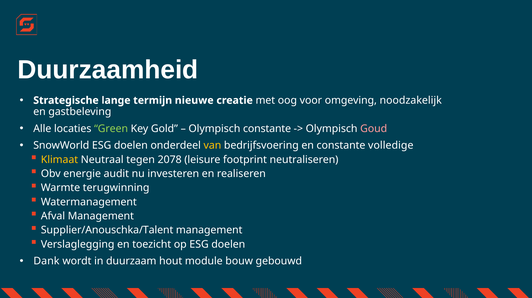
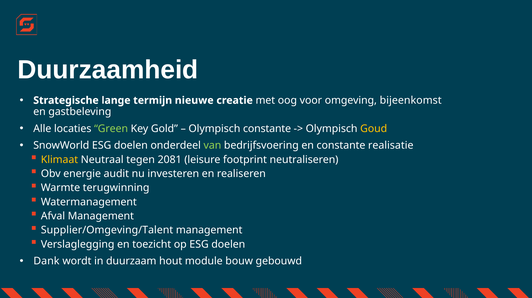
noodzakelijk: noodzakelijk -> bijeenkomst
Goud colour: pink -> yellow
van colour: yellow -> light green
volledige: volledige -> realisatie
2078: 2078 -> 2081
Supplier/Anouschka/Talent: Supplier/Anouschka/Talent -> Supplier/Omgeving/Talent
